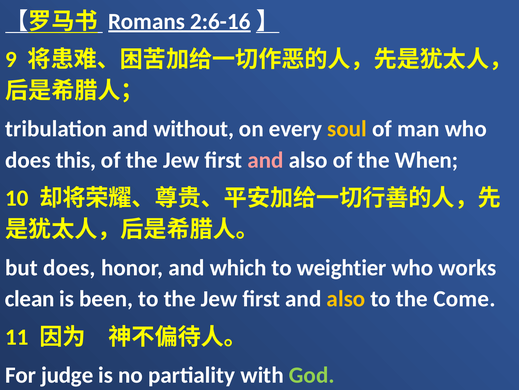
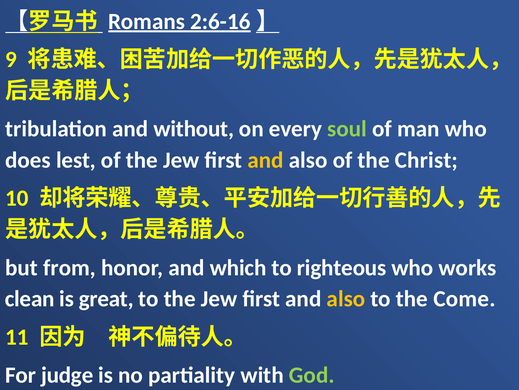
soul colour: yellow -> light green
this: this -> lest
and at (266, 160) colour: pink -> yellow
When: When -> Christ
but does: does -> from
weightier: weightier -> righteous
been: been -> great
